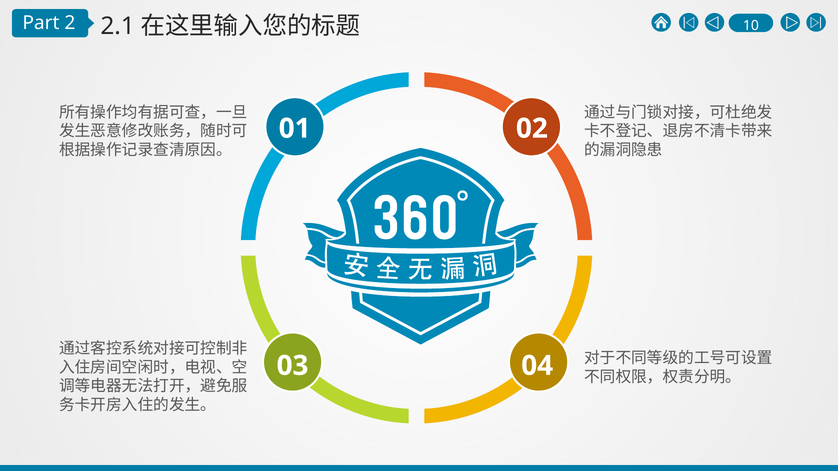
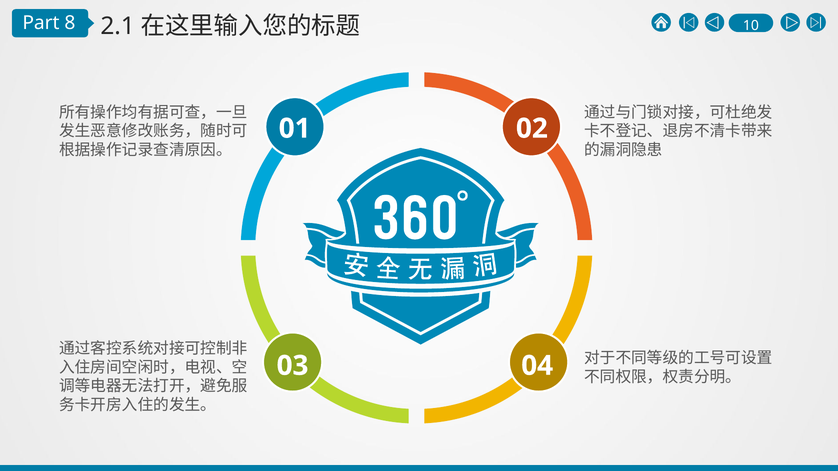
2: 2 -> 8
